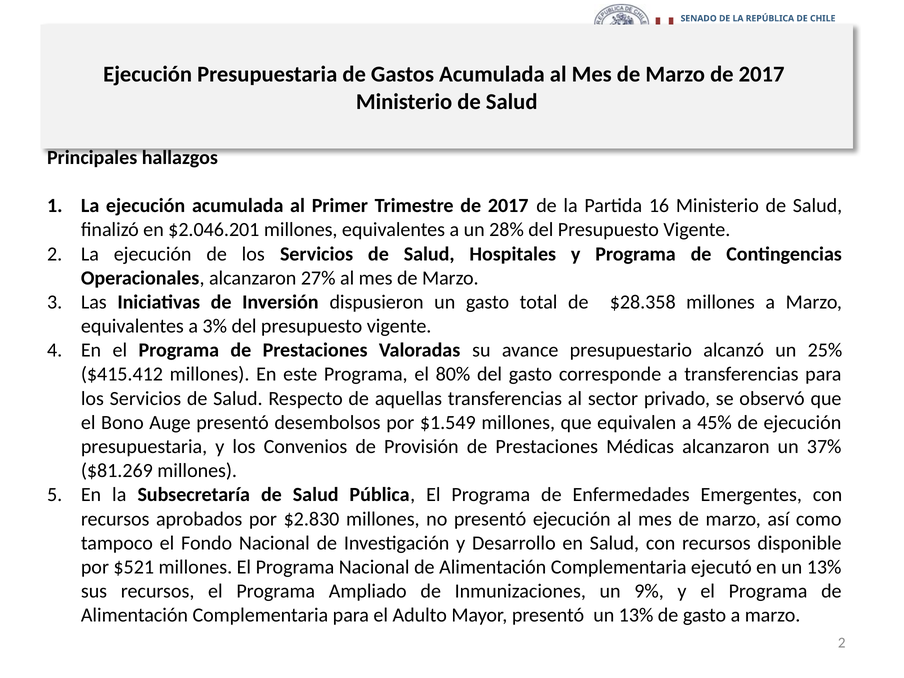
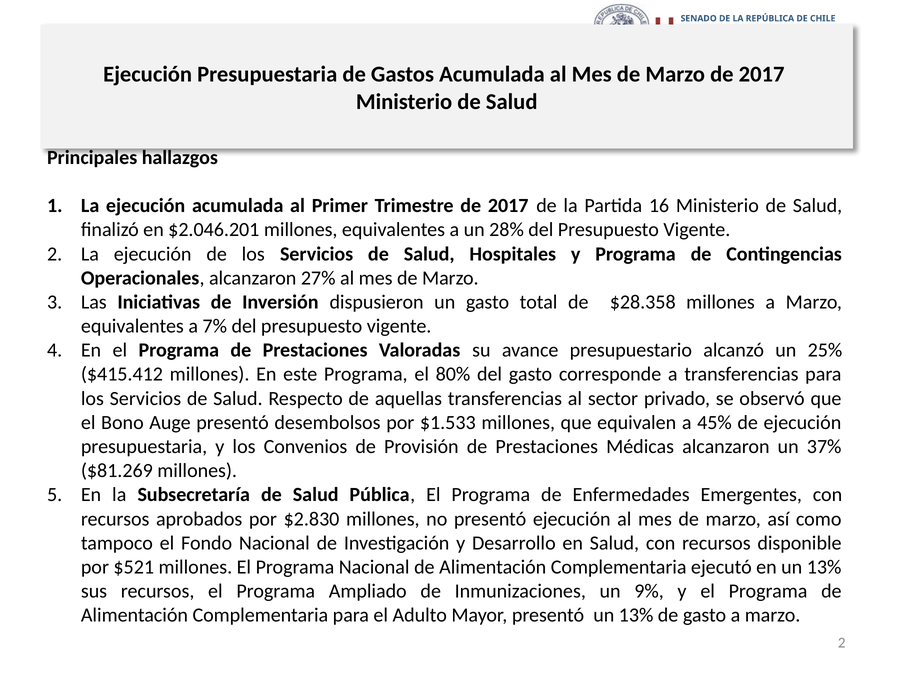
3%: 3% -> 7%
$1.549: $1.549 -> $1.533
